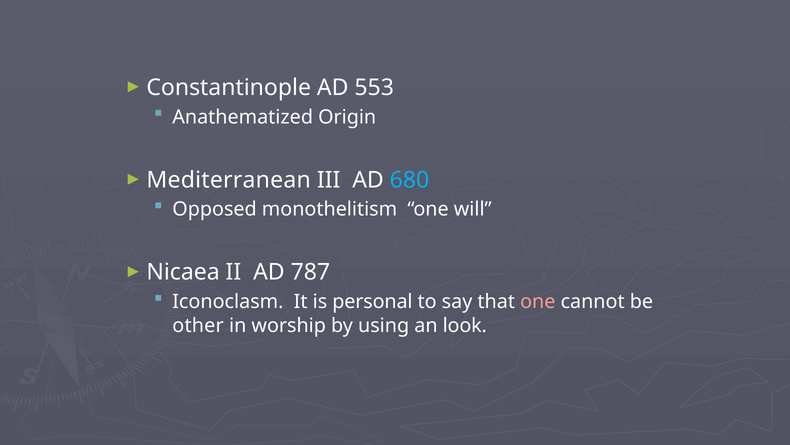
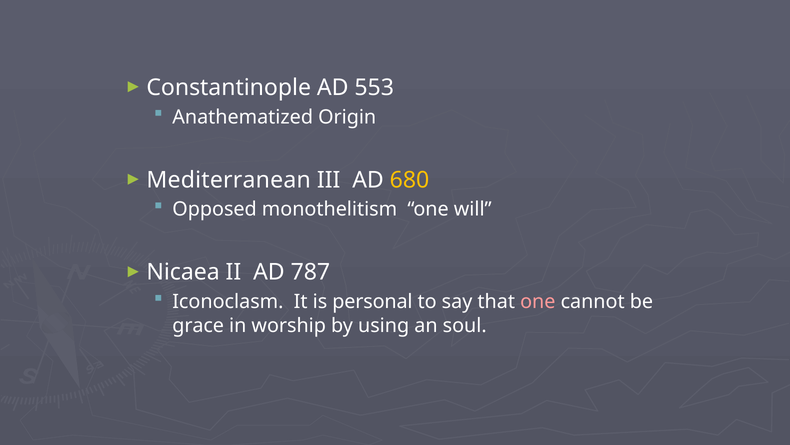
680 colour: light blue -> yellow
other: other -> grace
look: look -> soul
